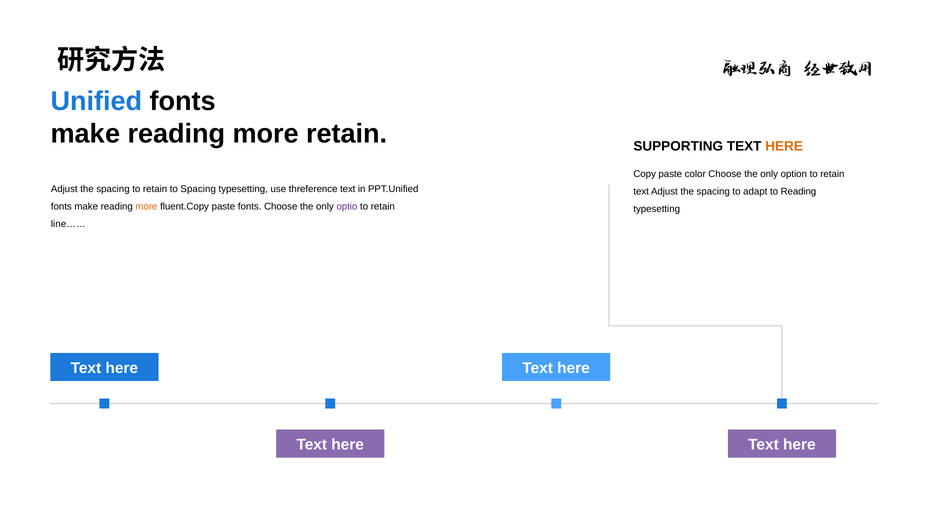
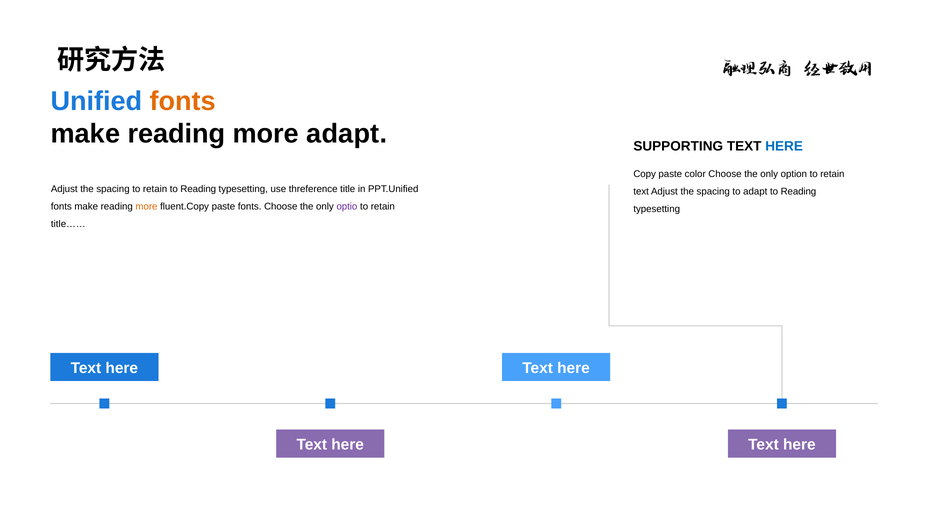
fonts at (183, 101) colour: black -> orange
more retain: retain -> adapt
HERE at (784, 146) colour: orange -> blue
Spacing at (198, 189): Spacing -> Reading
threference text: text -> title
line……: line…… -> title……
